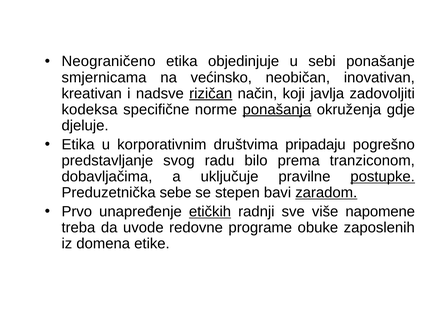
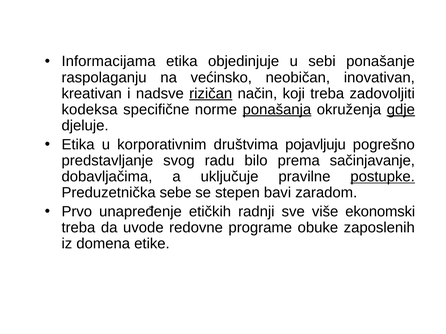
Neograničeno: Neograničeno -> Informacijama
smjernicama: smjernicama -> raspolaganju
koji javlja: javlja -> treba
gdje underline: none -> present
pripadaju: pripadaju -> pojavljuju
tranziconom: tranziconom -> sačinjavanje
zaradom underline: present -> none
etičkih underline: present -> none
napomene: napomene -> ekonomski
